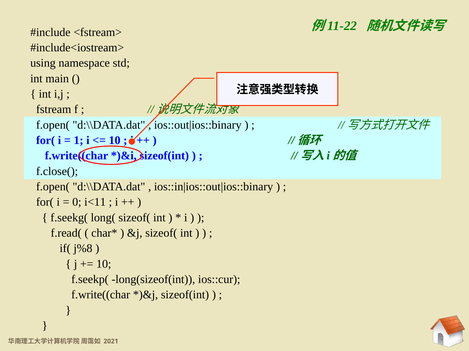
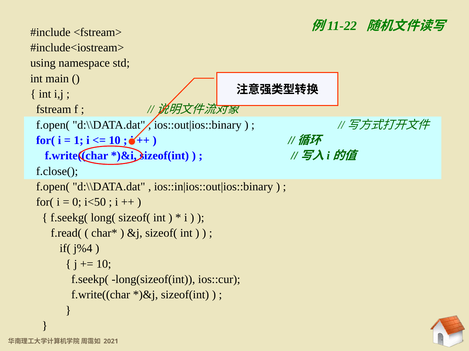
i<11: i<11 -> i<50
j%8: j%8 -> j%4
